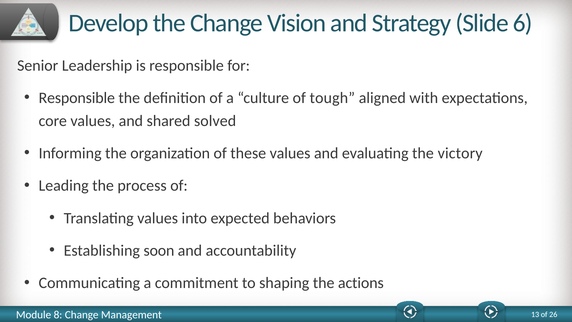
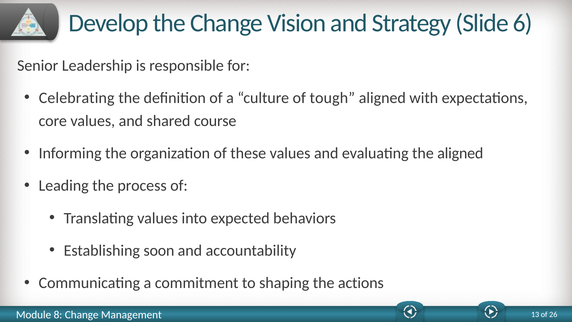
Responsible at (77, 98): Responsible -> Celebrating
solved: solved -> course
the victory: victory -> aligned
